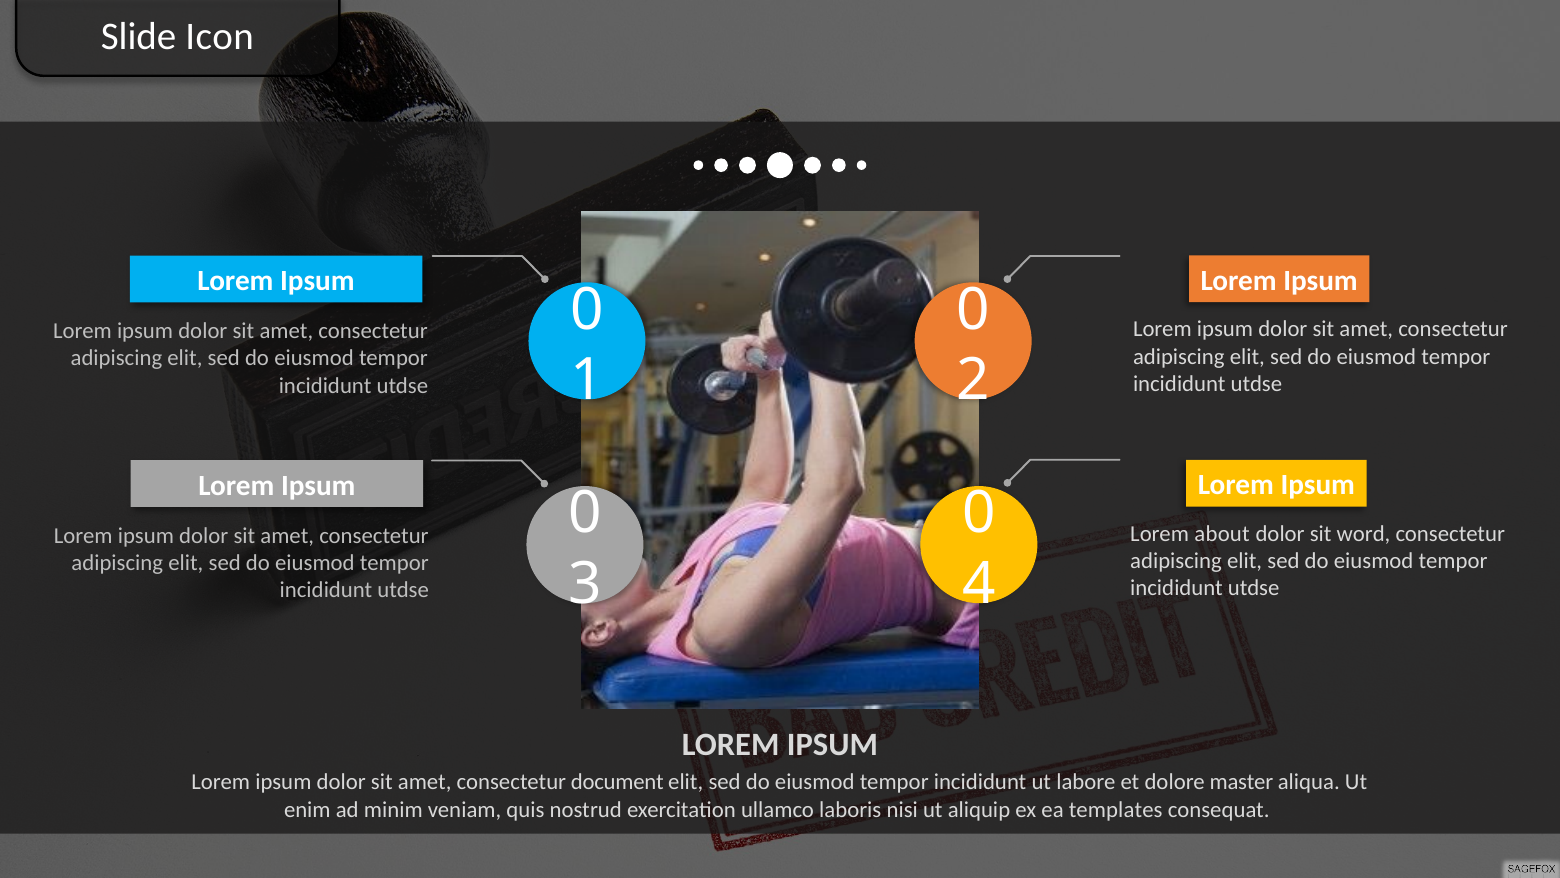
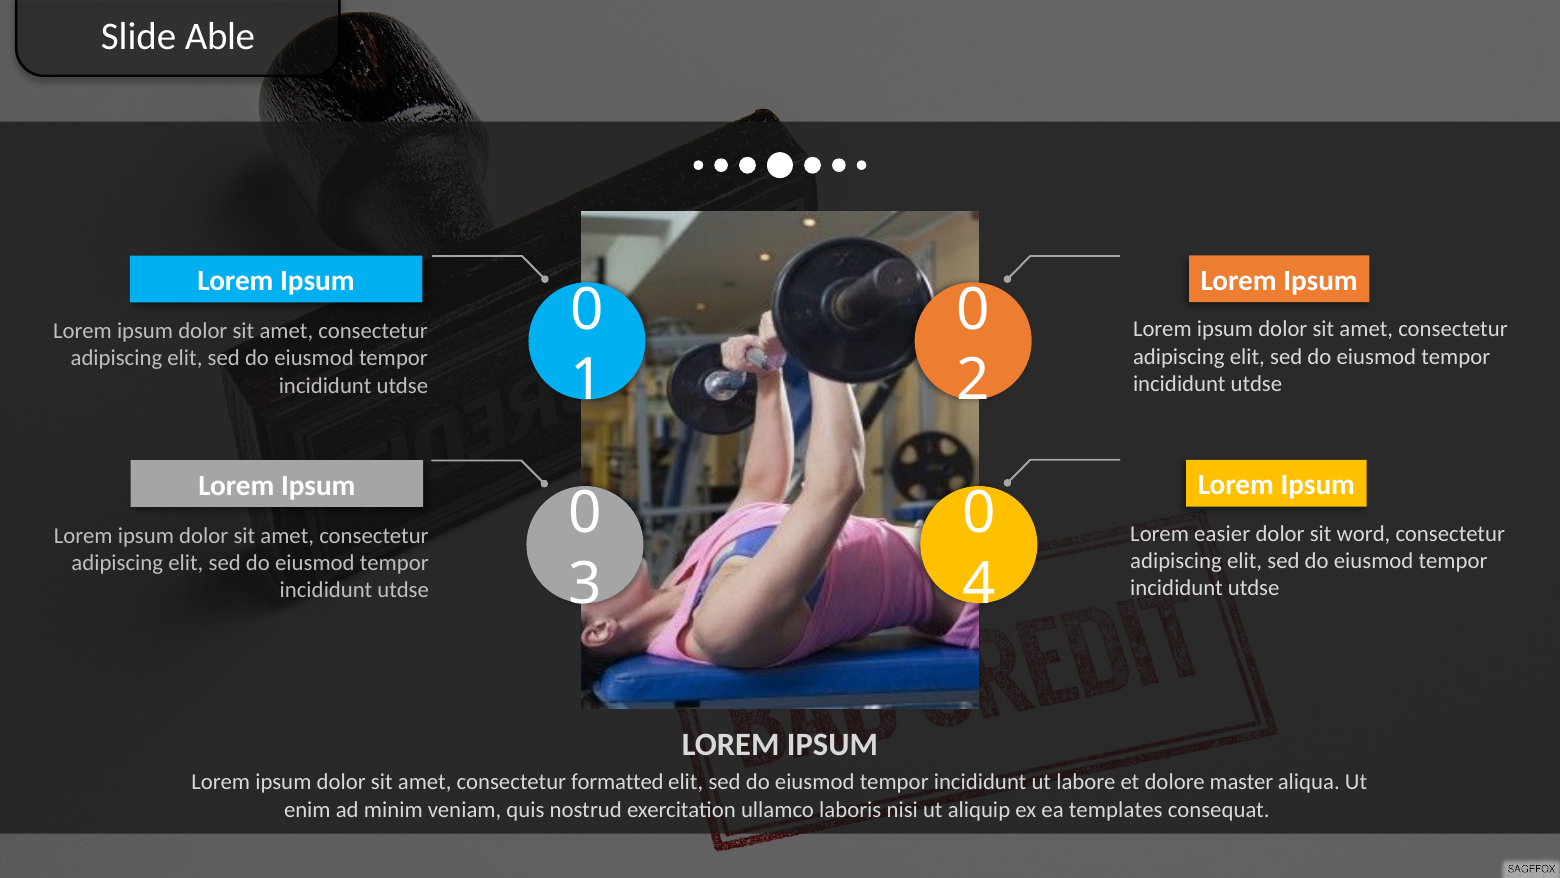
Icon: Icon -> Able
about: about -> easier
document: document -> formatted
